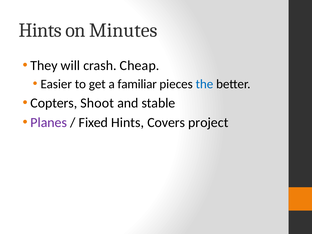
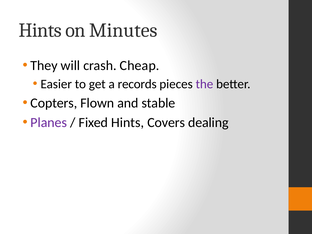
familiar: familiar -> records
the colour: blue -> purple
Shoot: Shoot -> Flown
project: project -> dealing
